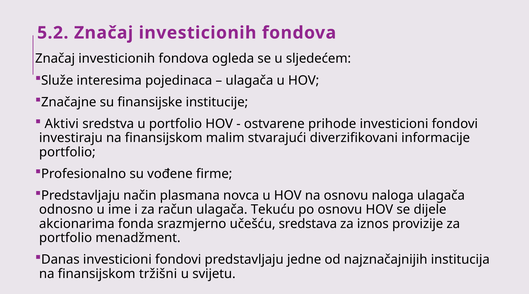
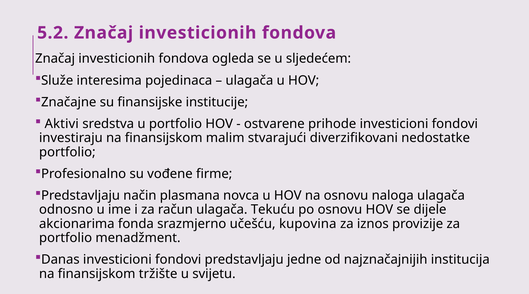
informacije: informacije -> nedostatke
sredstava: sredstava -> kupovina
tržišni: tržišni -> tržište
